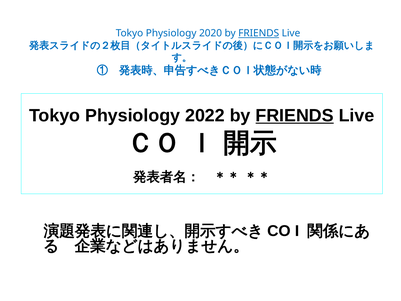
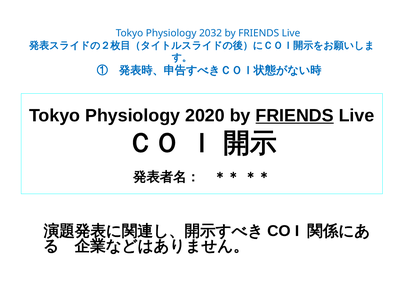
2020: 2020 -> 2032
FRIENDS at (259, 33) underline: present -> none
2022: 2022 -> 2020
